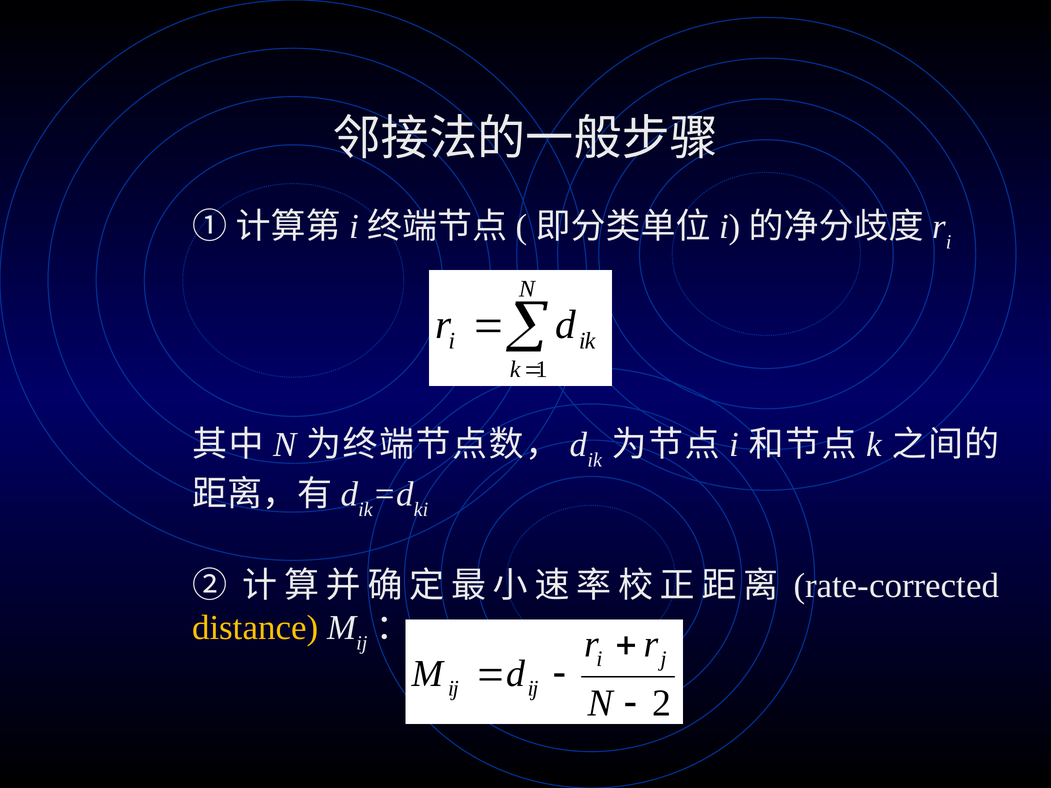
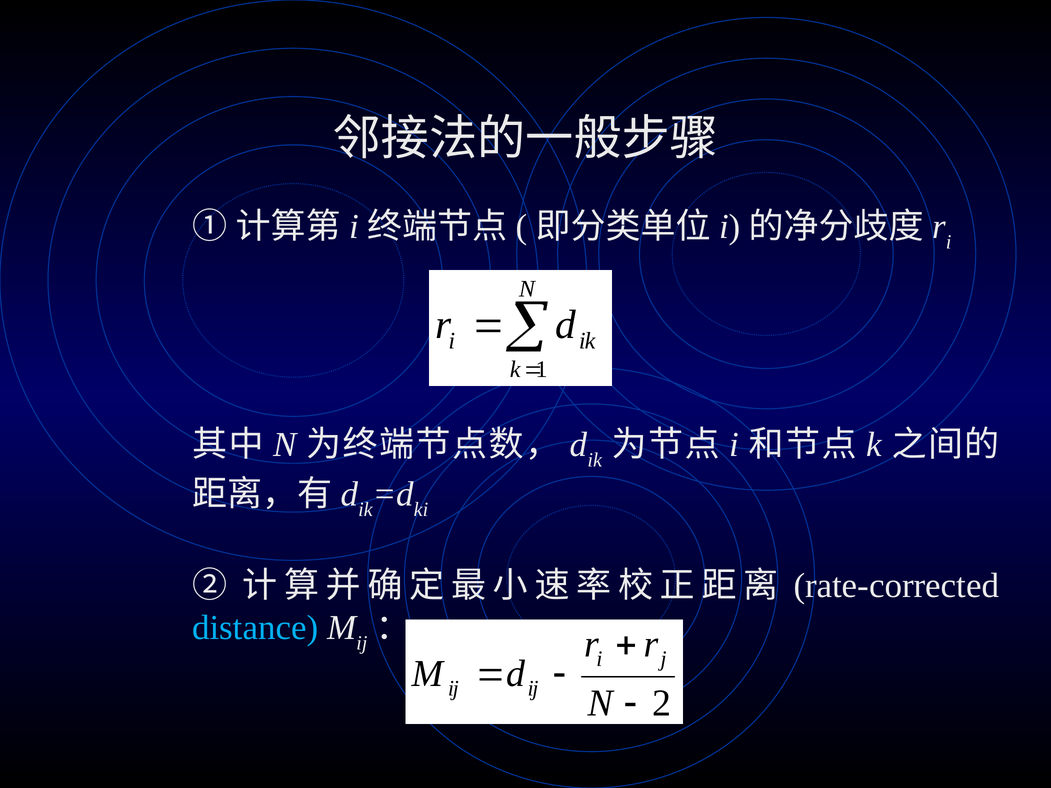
distance colour: yellow -> light blue
